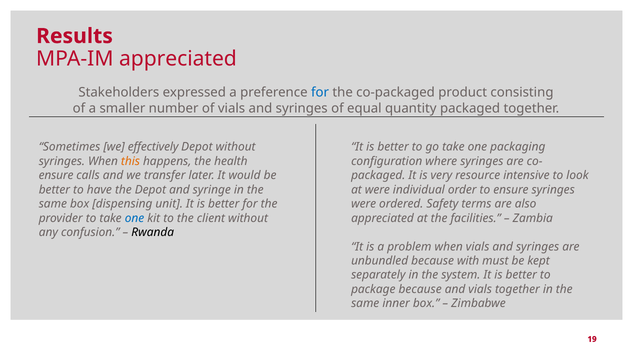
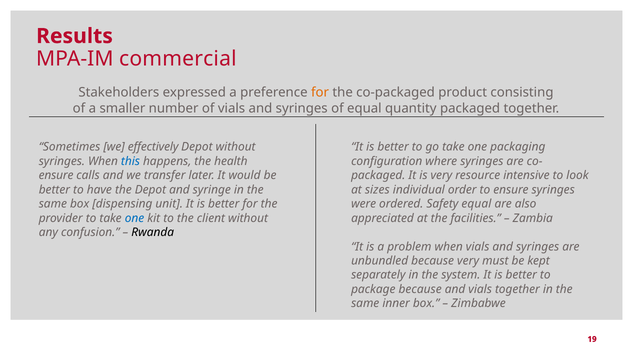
MPA-IM appreciated: appreciated -> commercial
for at (320, 93) colour: blue -> orange
this colour: orange -> blue
at were: were -> sizes
Safety terms: terms -> equal
because with: with -> very
